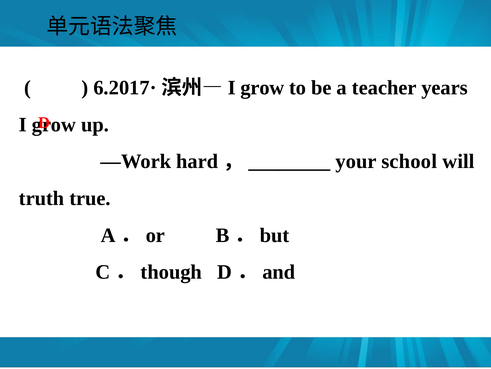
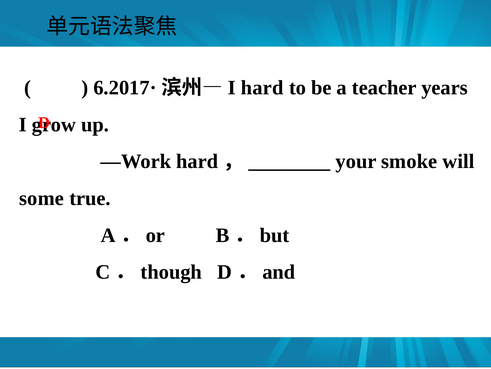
grow at (262, 88): grow -> hard
school: school -> smoke
truth: truth -> some
